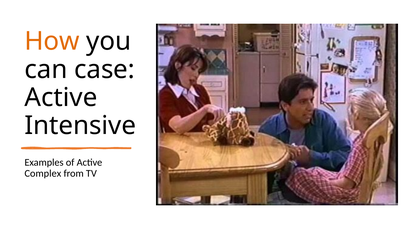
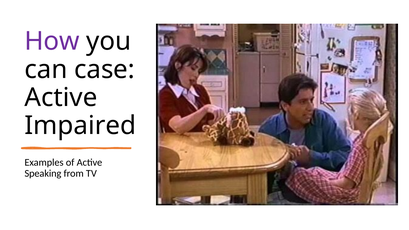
How colour: orange -> purple
Intensive: Intensive -> Impaired
Complex: Complex -> Speaking
